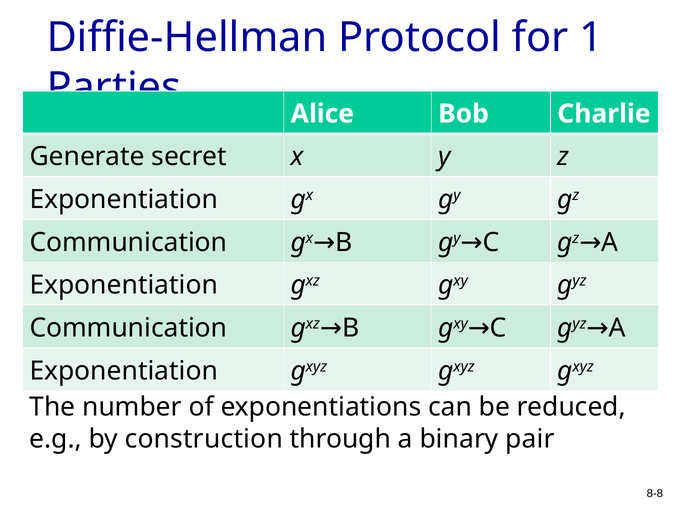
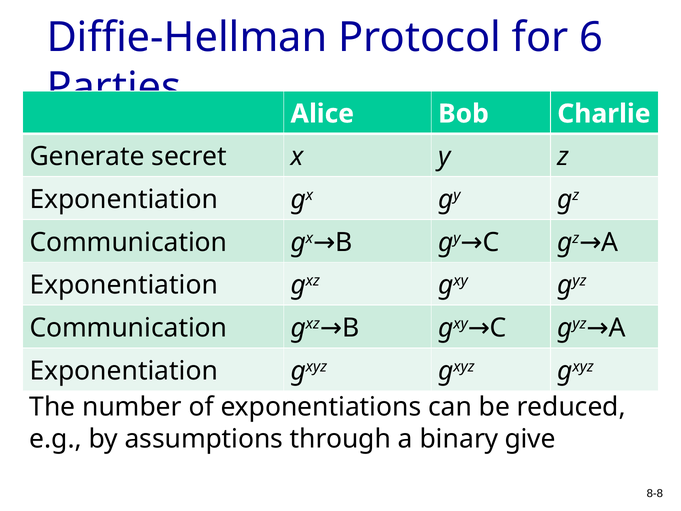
1: 1 -> 6
construction: construction -> assumptions
pair: pair -> give
